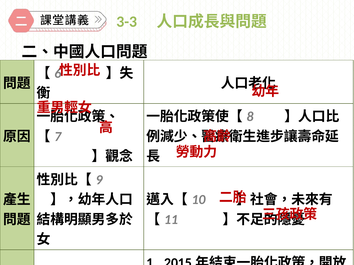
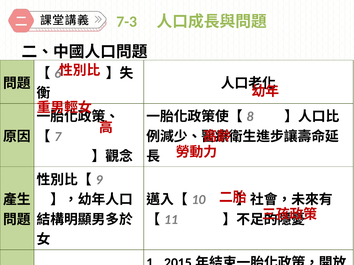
3-3: 3-3 -> 7-3
